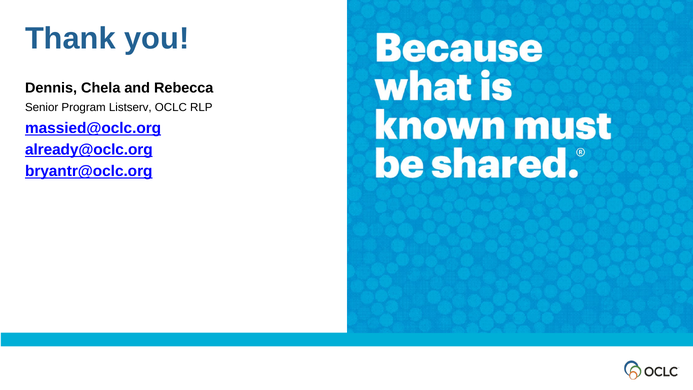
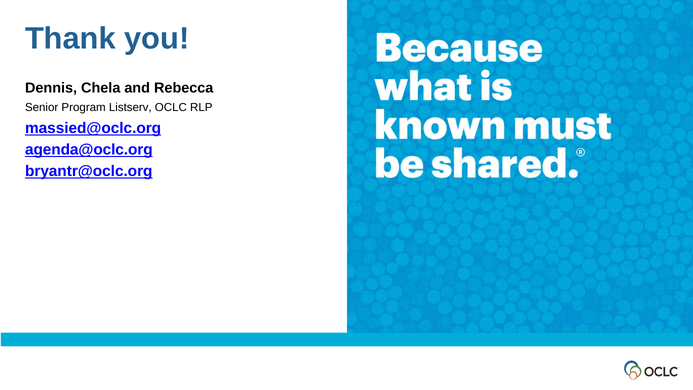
already@oclc.org: already@oclc.org -> agenda@oclc.org
